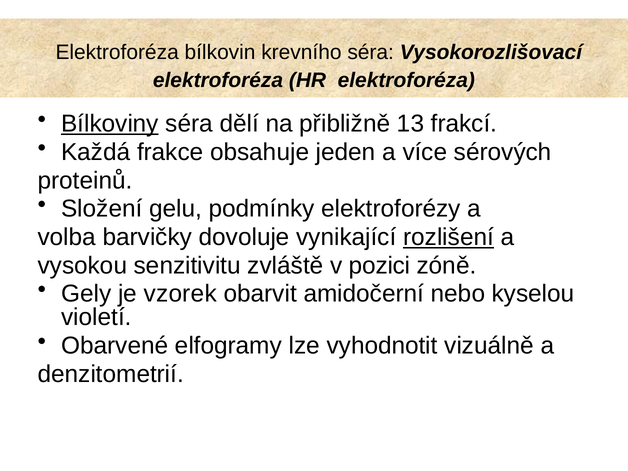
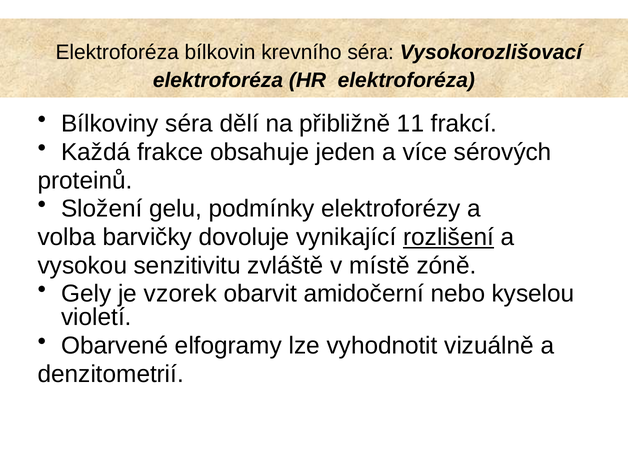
Bílkoviny underline: present -> none
13: 13 -> 11
pozici: pozici -> místě
